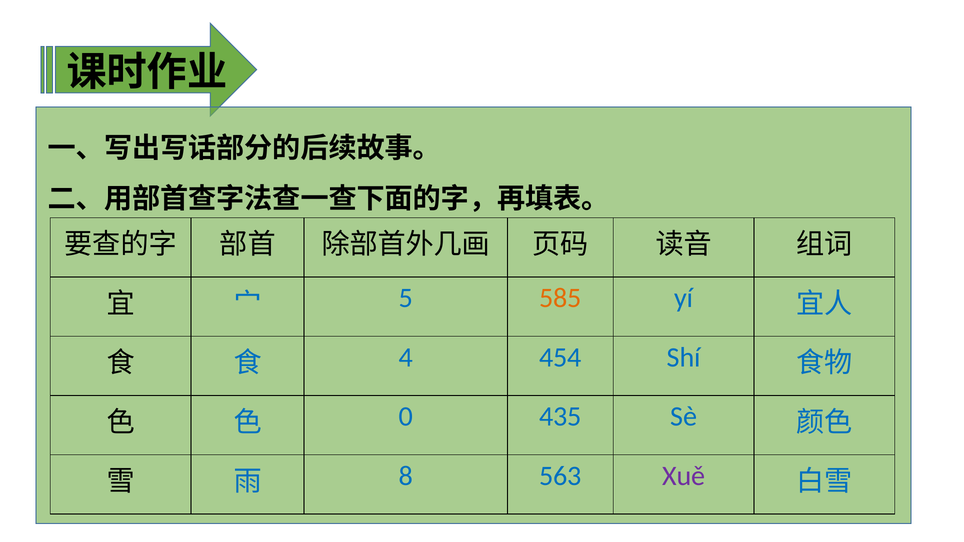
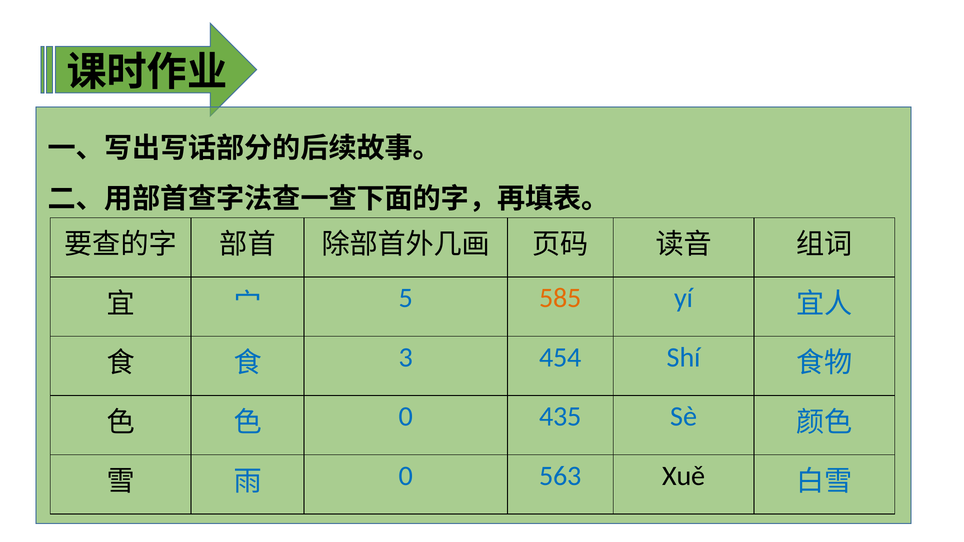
4: 4 -> 3
8 at (406, 476): 8 -> 0
Xuě colour: purple -> black
